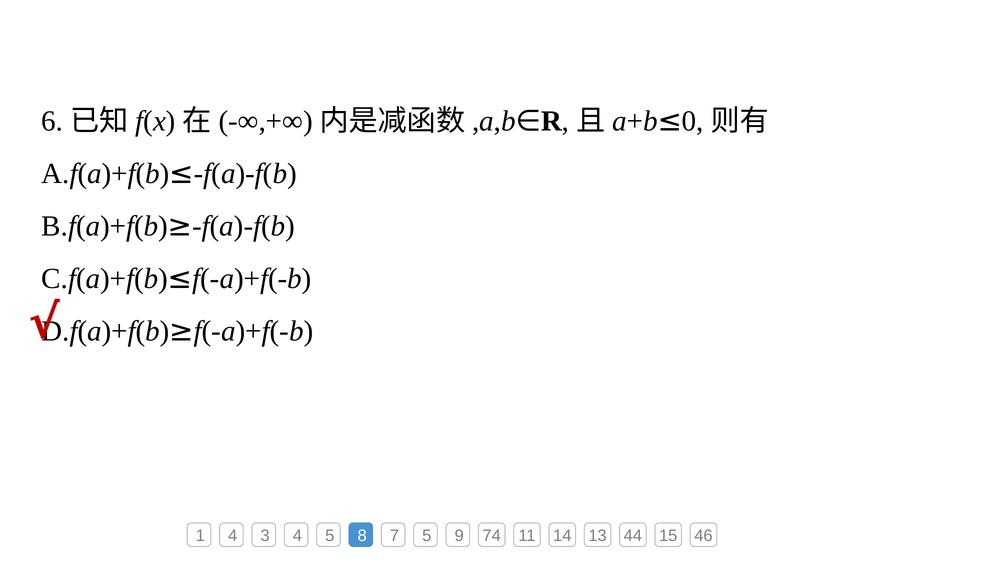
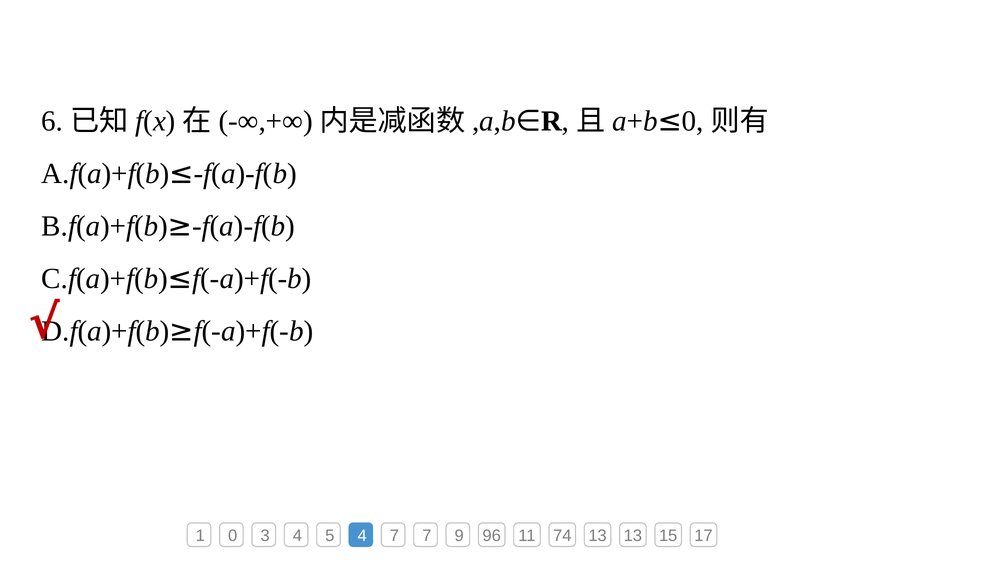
1 4: 4 -> 0
5 8: 8 -> 4
7 5: 5 -> 7
74: 74 -> 96
14: 14 -> 74
13 44: 44 -> 13
46: 46 -> 17
